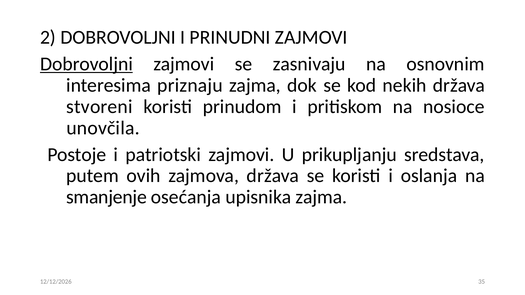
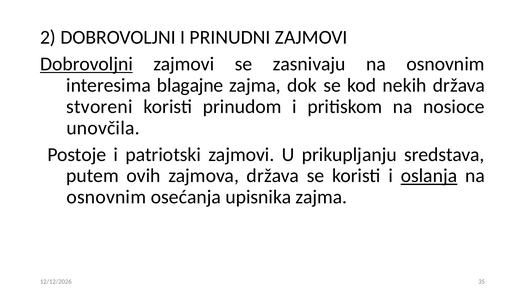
priznaju: priznaju -> blagajne
oslanja underline: none -> present
smanjenje at (106, 197): smanjenje -> osnovnim
